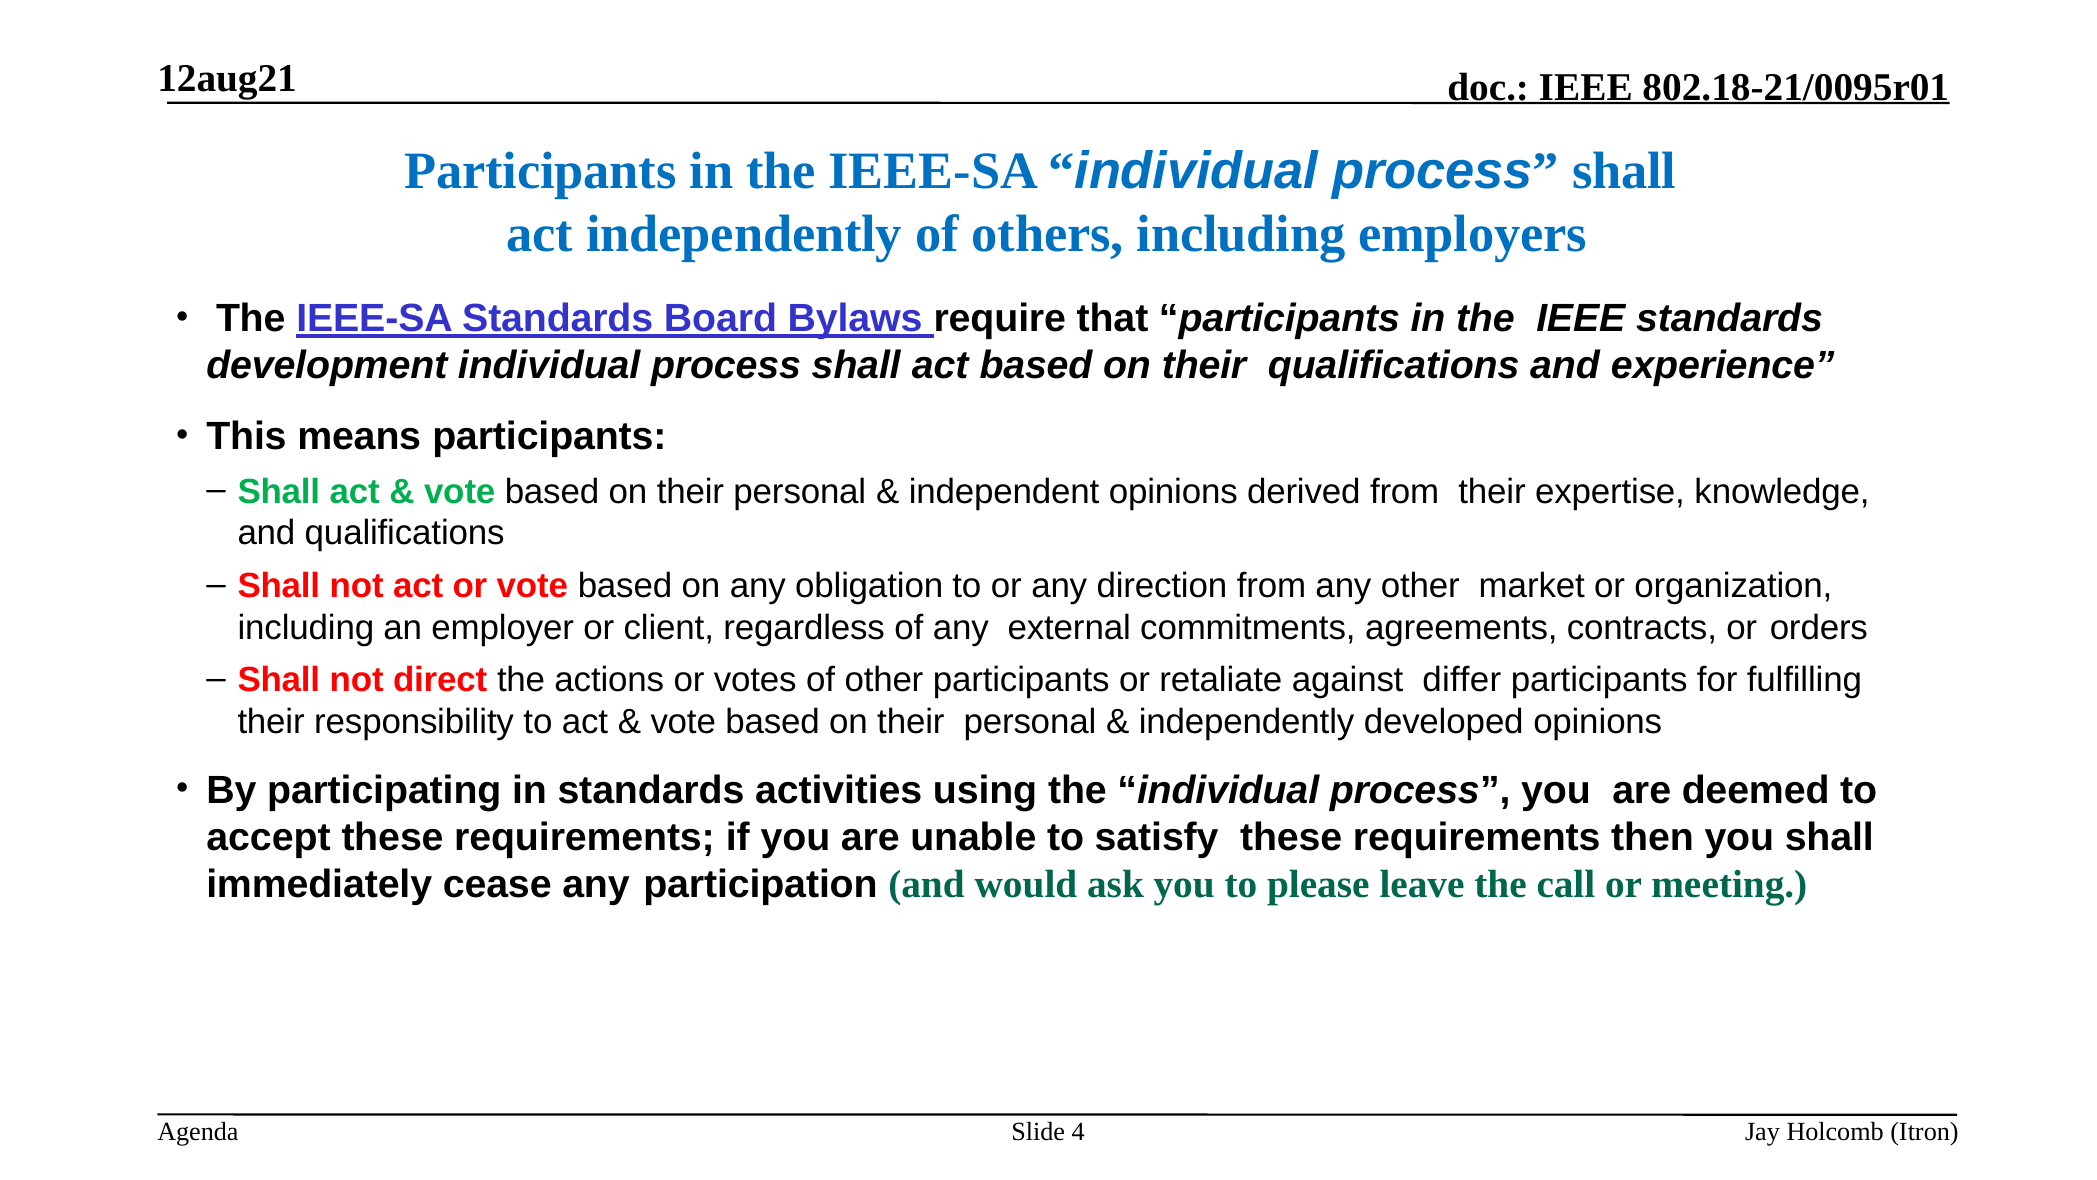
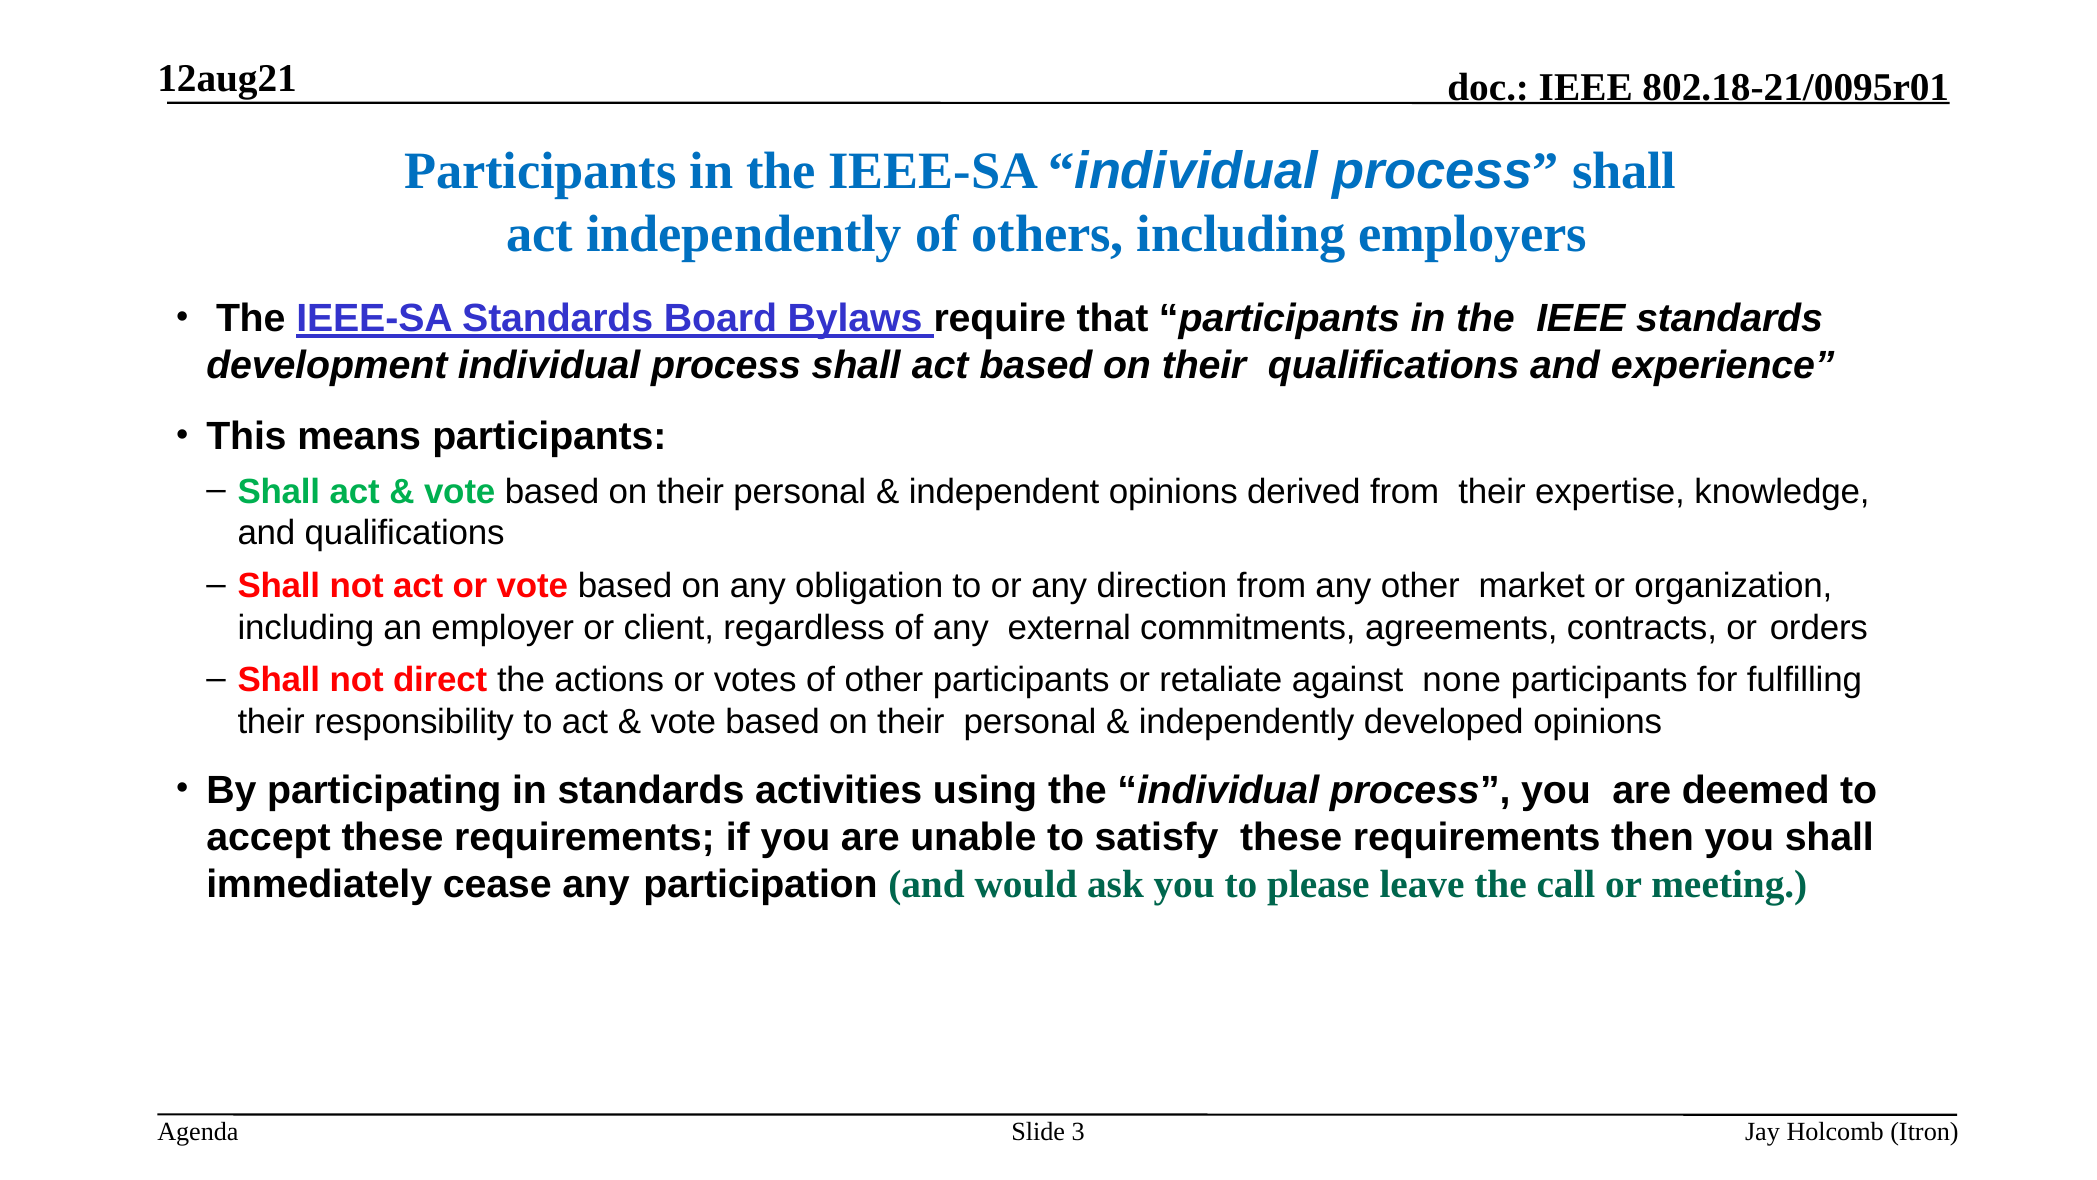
differ: differ -> none
4: 4 -> 3
